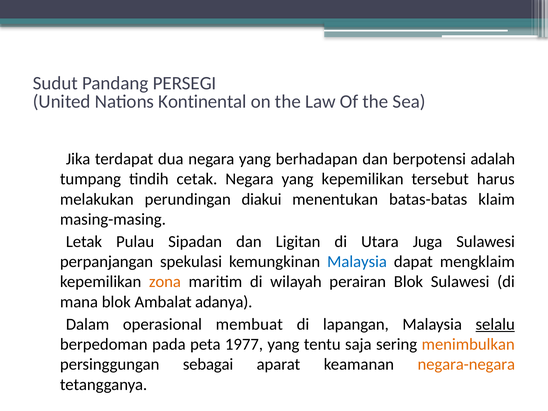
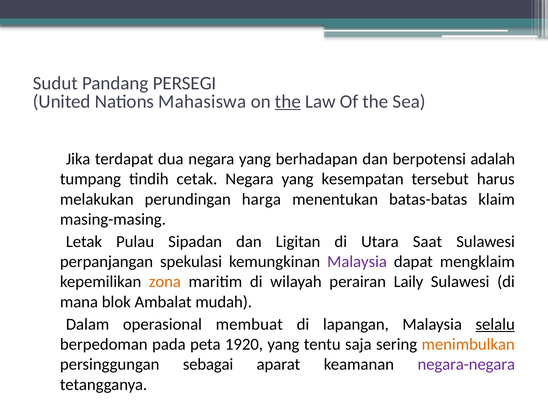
Kontinental: Kontinental -> Mahasiswa
the at (288, 101) underline: none -> present
yang kepemilikan: kepemilikan -> kesempatan
diakui: diakui -> harga
Juga: Juga -> Saat
Malaysia at (357, 262) colour: blue -> purple
perairan Blok: Blok -> Laily
adanya: adanya -> mudah
1977: 1977 -> 1920
negara-negara colour: orange -> purple
